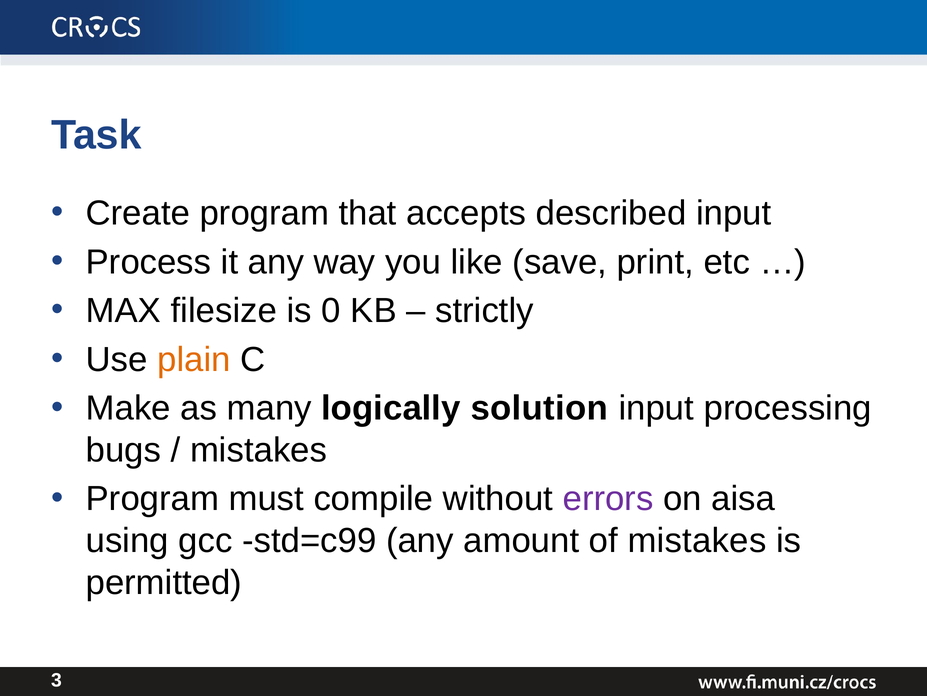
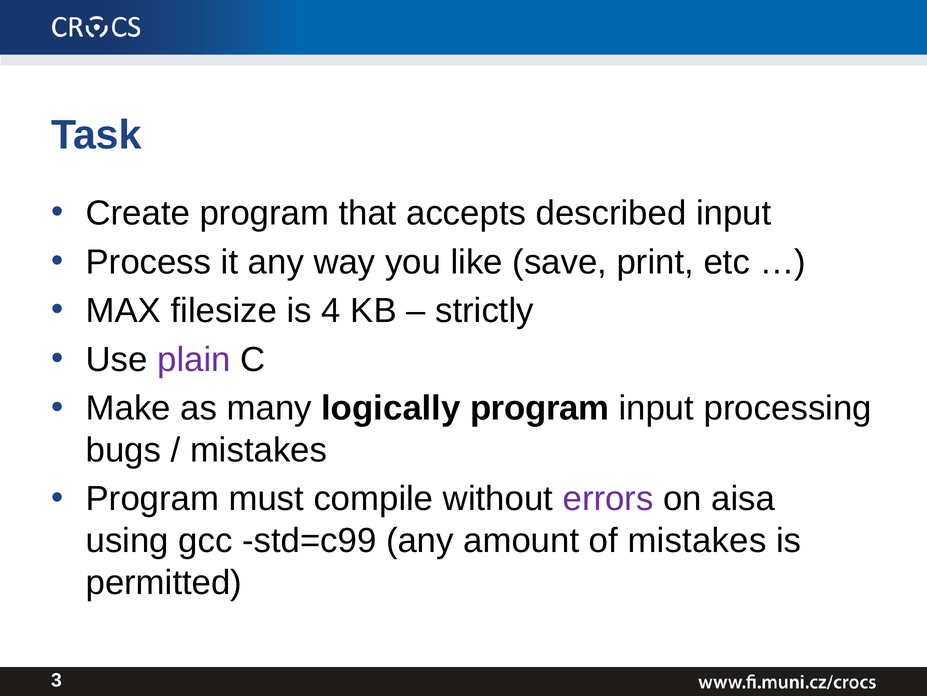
0: 0 -> 4
plain colour: orange -> purple
logically solution: solution -> program
